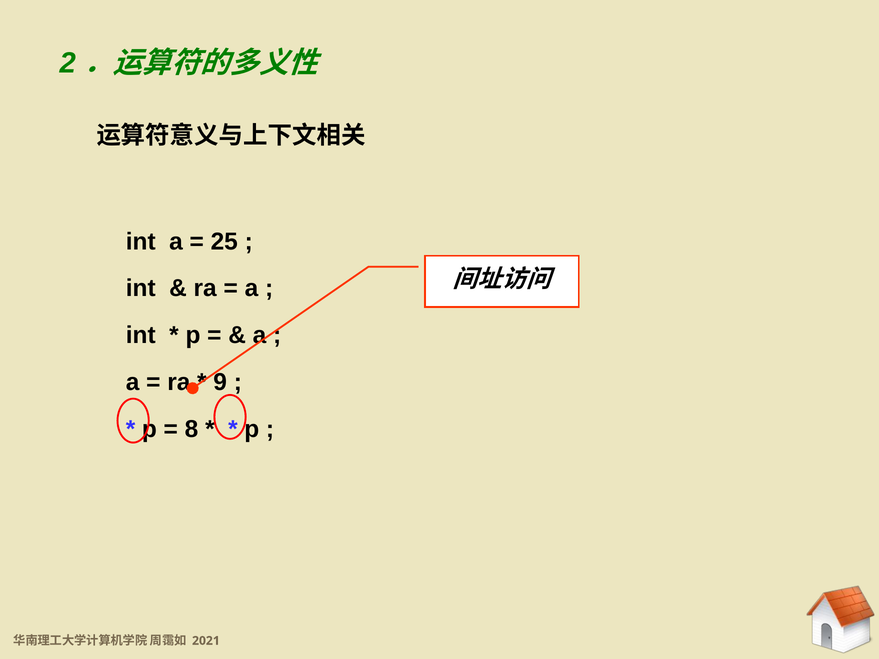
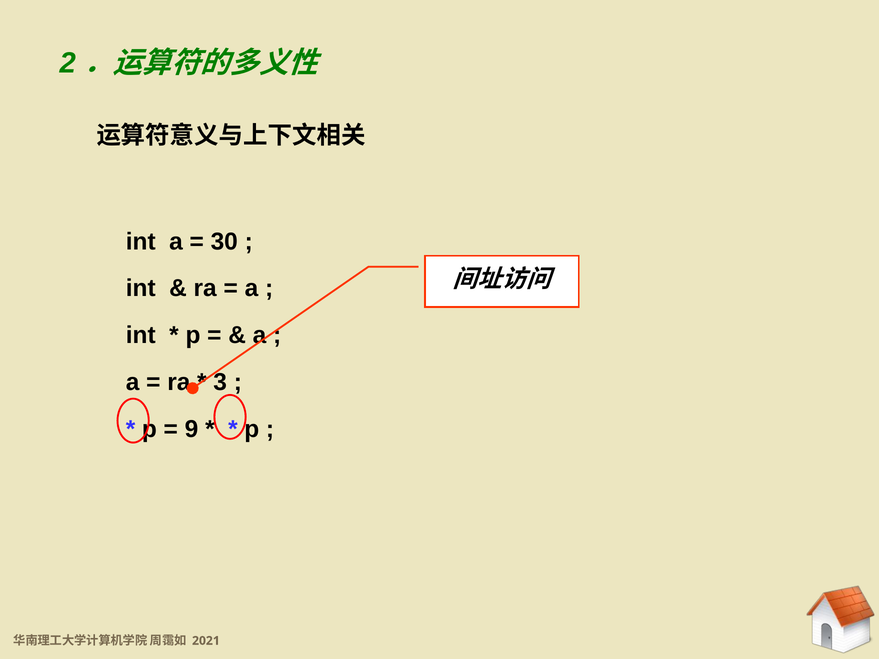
25: 25 -> 30
9: 9 -> 3
8: 8 -> 9
